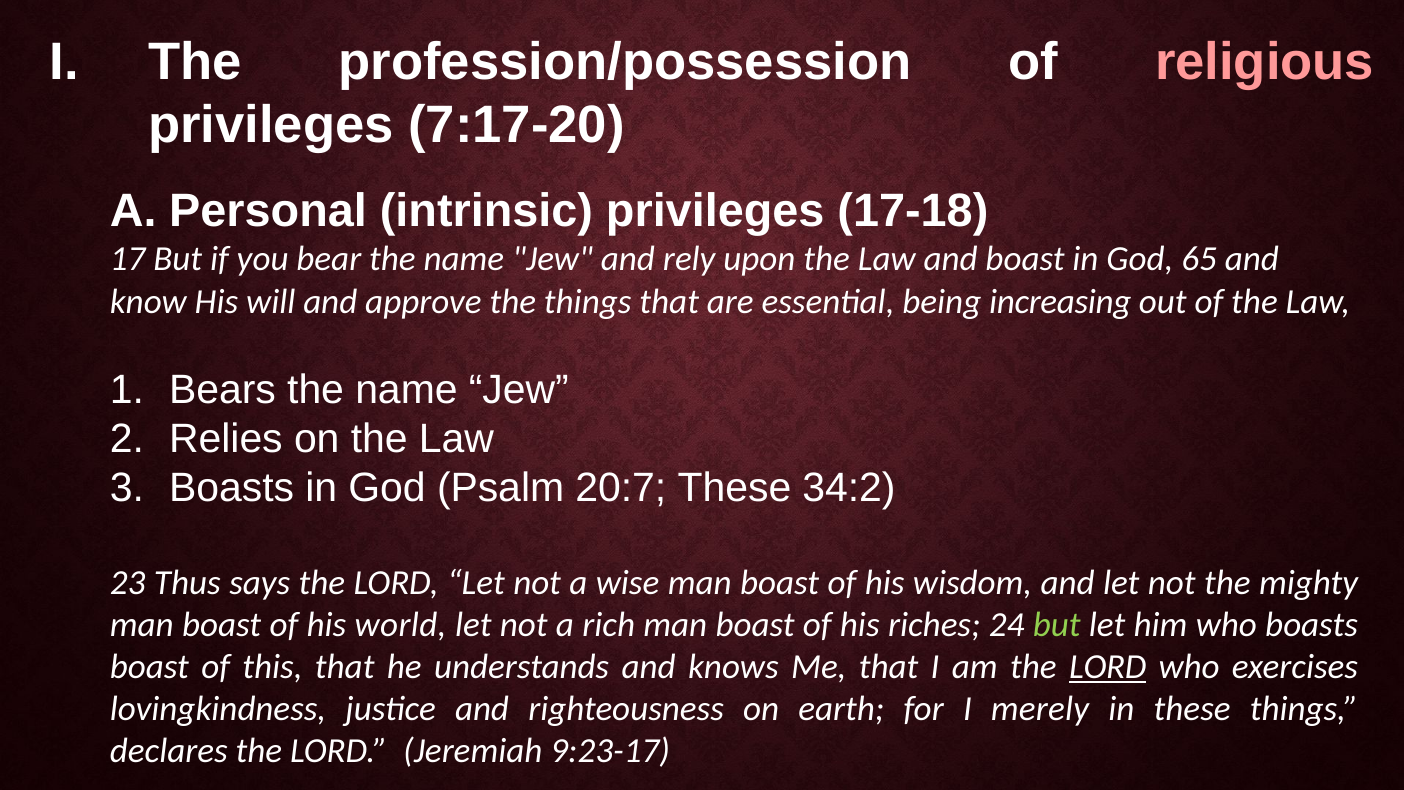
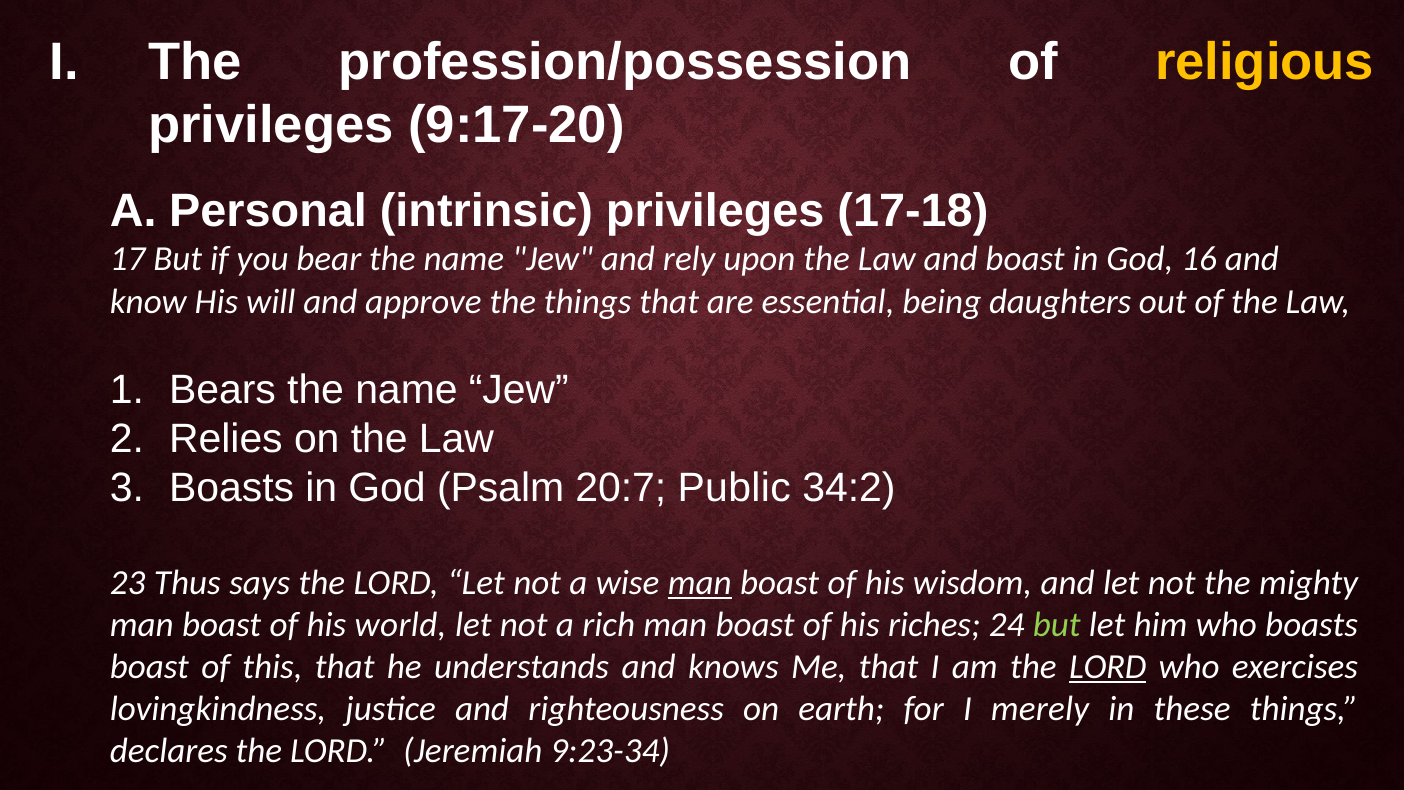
religious colour: pink -> yellow
7:17-20: 7:17-20 -> 9:17-20
65: 65 -> 16
increasing: increasing -> daughters
20:7 These: These -> Public
man at (700, 582) underline: none -> present
9:23-17: 9:23-17 -> 9:23-34
